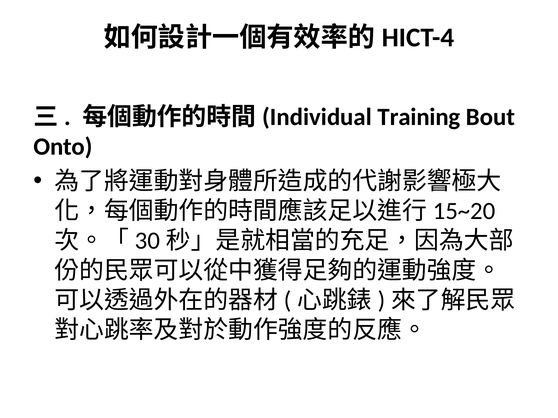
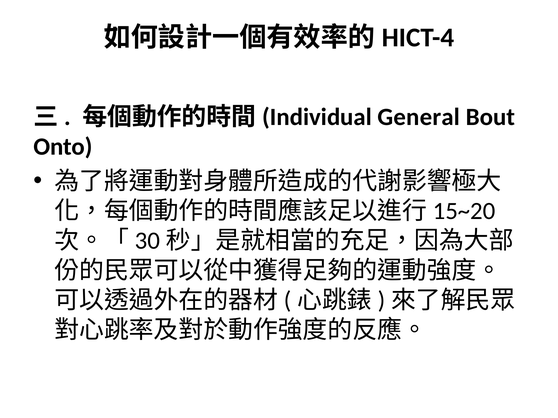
Training: Training -> General
